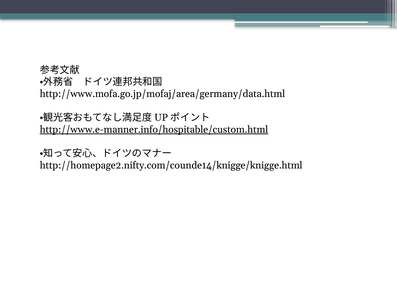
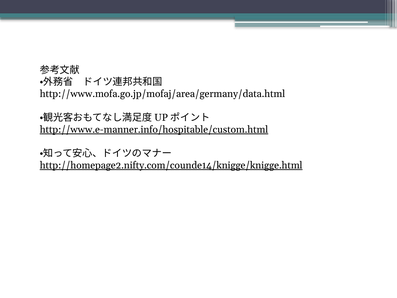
http://homepage2.nifty.com/counde14/knigge/knigge.html underline: none -> present
